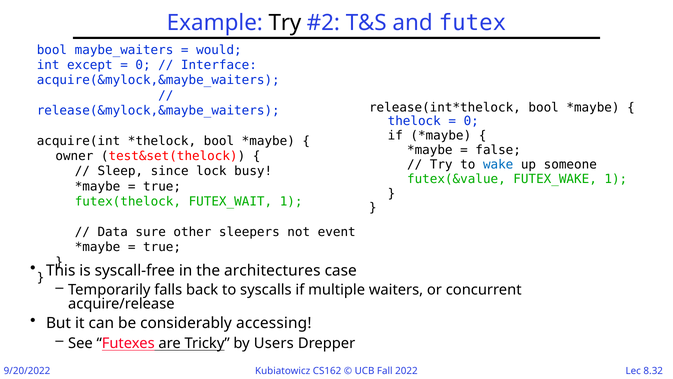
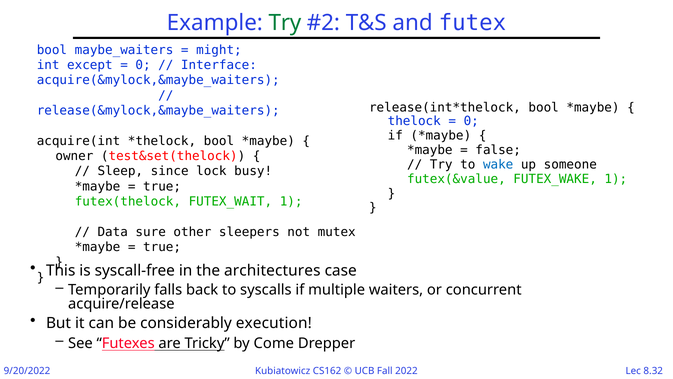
Try at (285, 23) colour: black -> green
would: would -> might
event: event -> mutex
accessing: accessing -> execution
Users: Users -> Come
